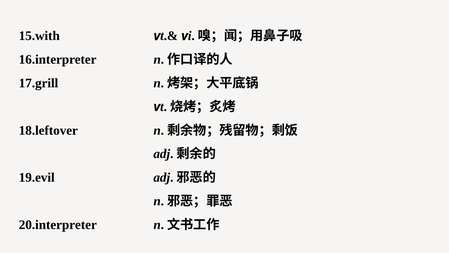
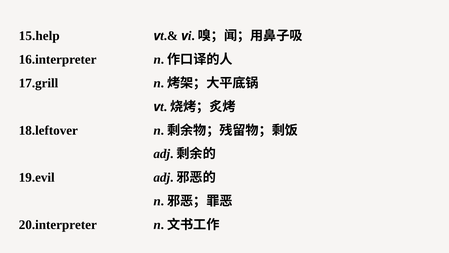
15.with: 15.with -> 15.help
